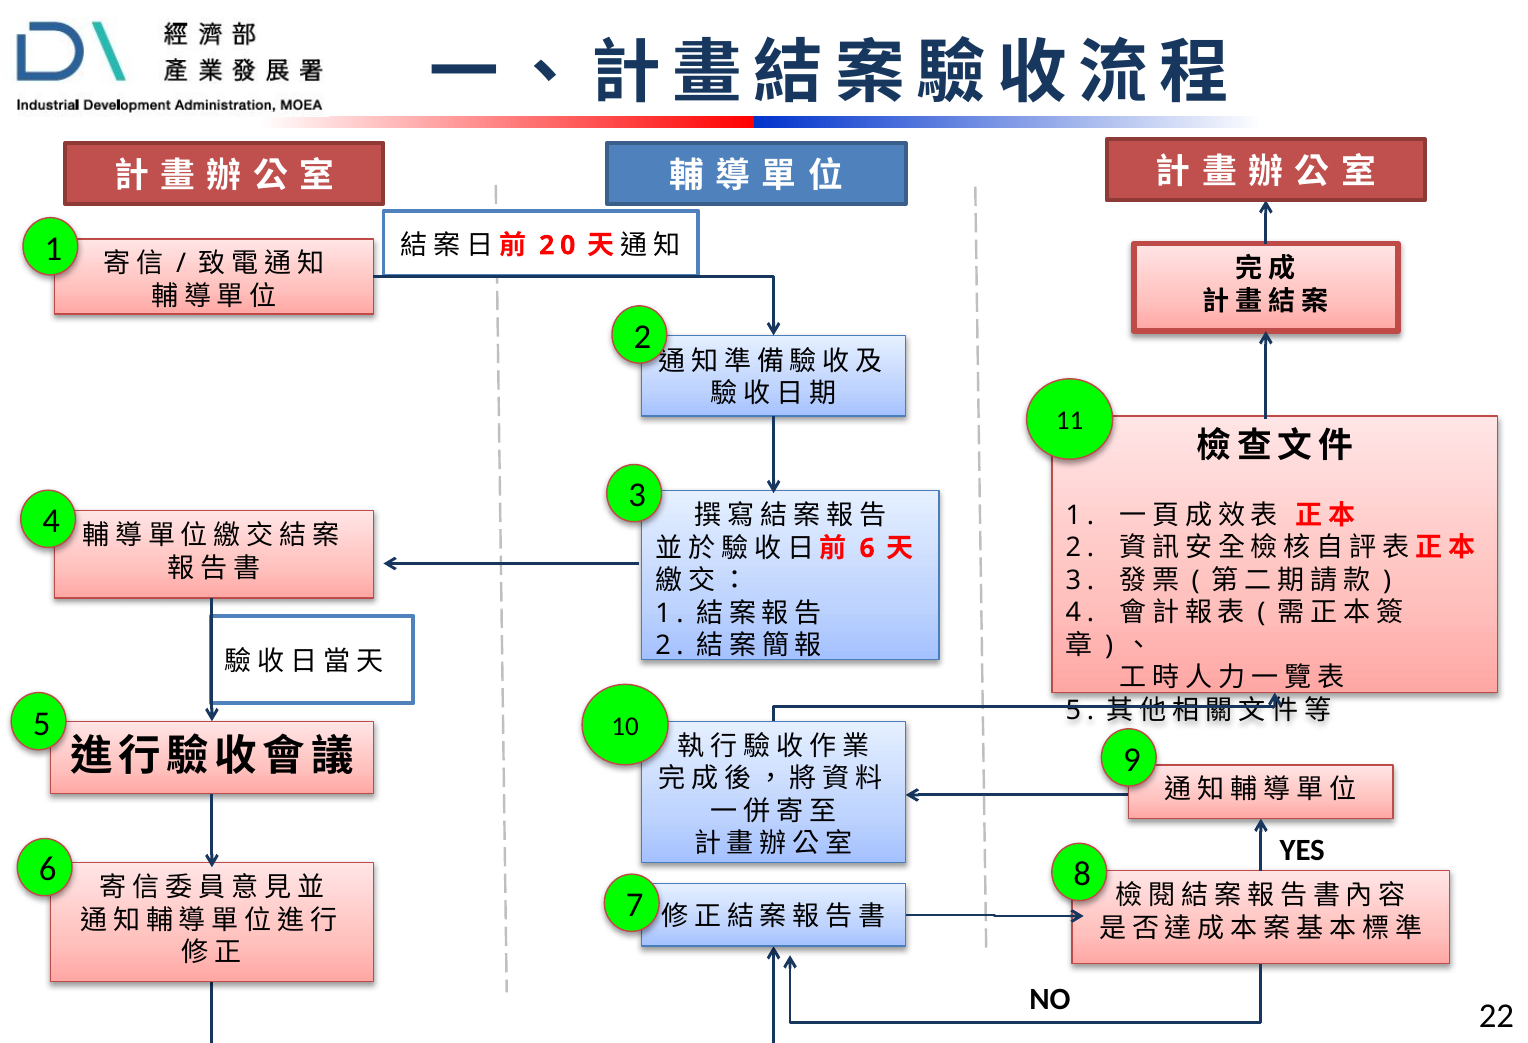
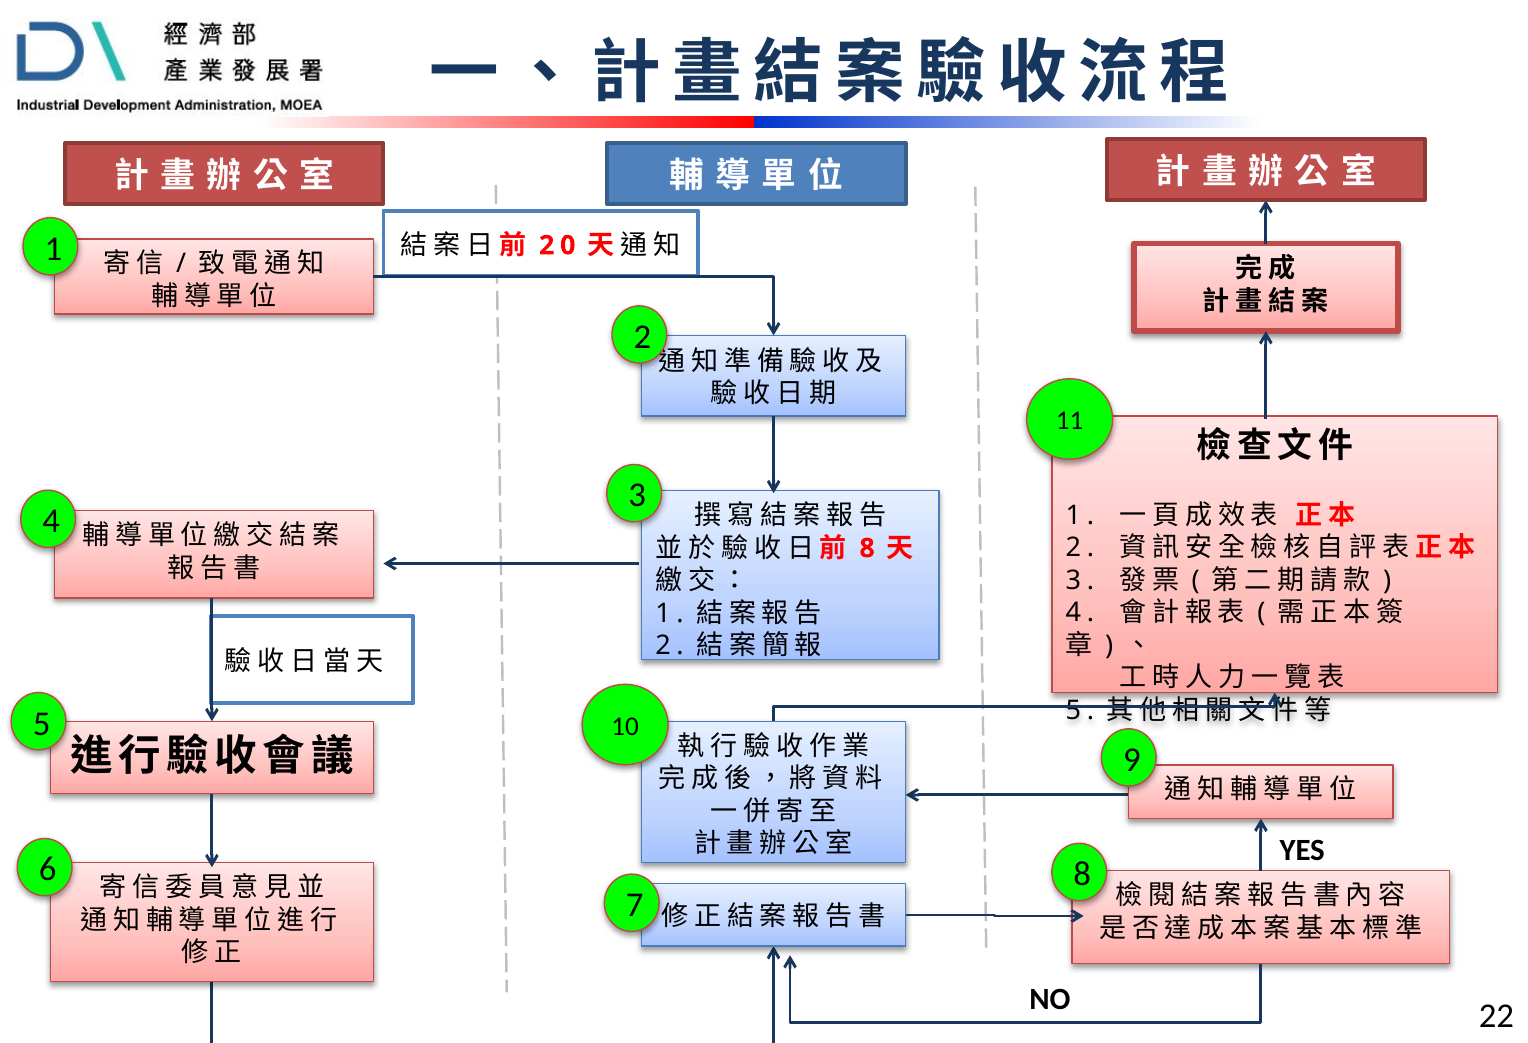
6 at (867, 548): 6 -> 8
